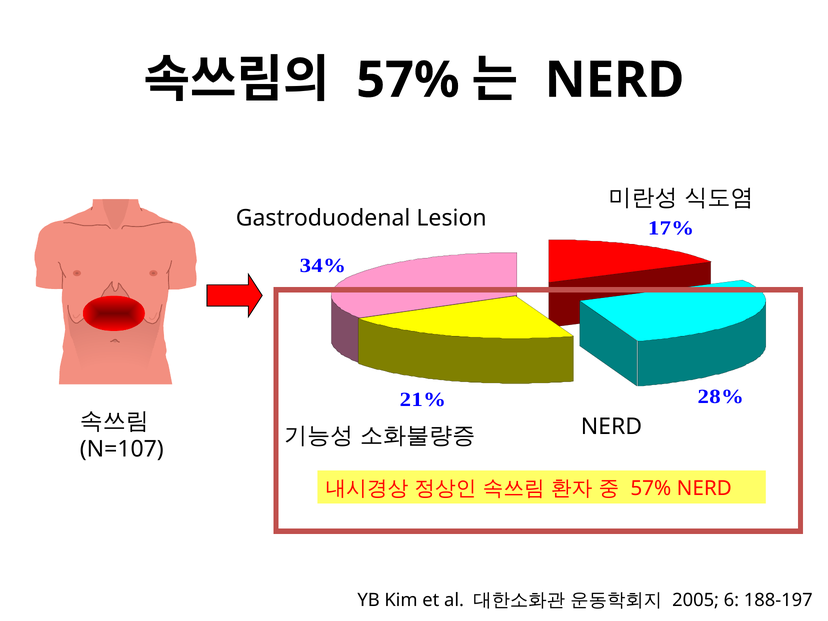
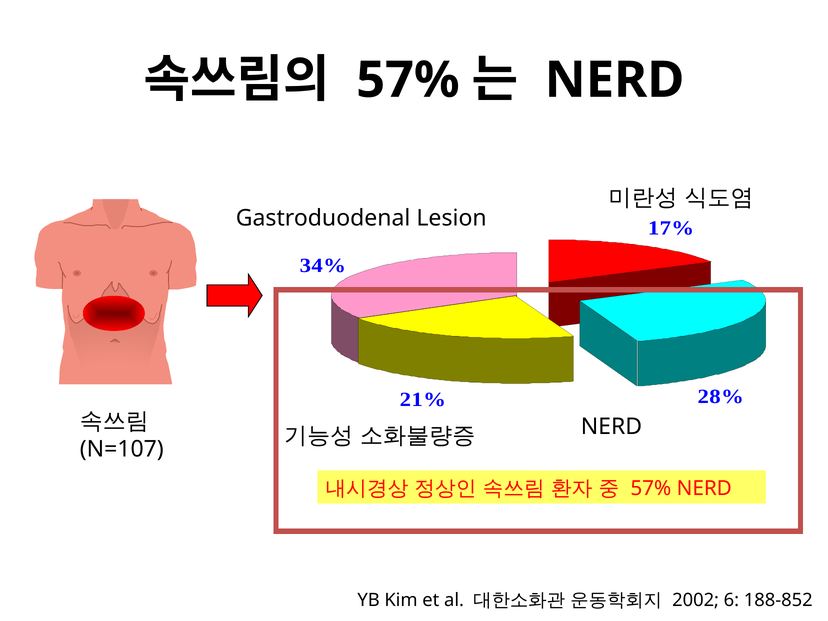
2005: 2005 -> 2002
188-197: 188-197 -> 188-852
